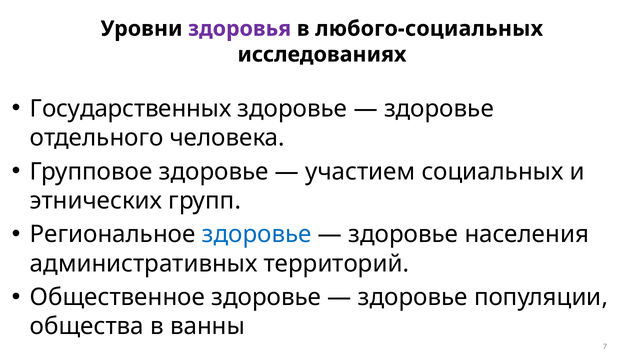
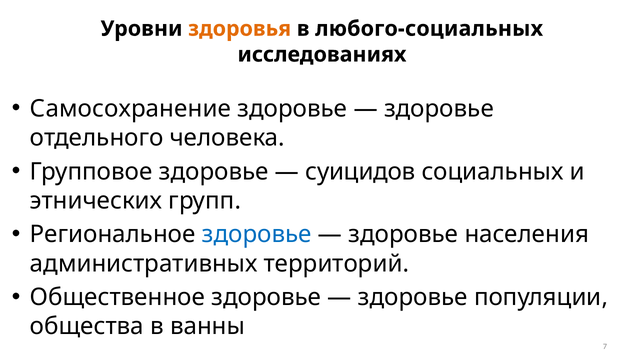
здоровья colour: purple -> orange
Государственных: Государственных -> Самосохранение
участием: участием -> суицидов
